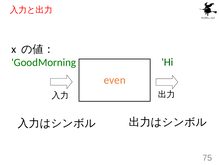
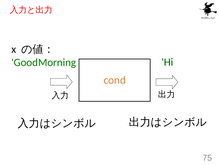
even: even -> cond
